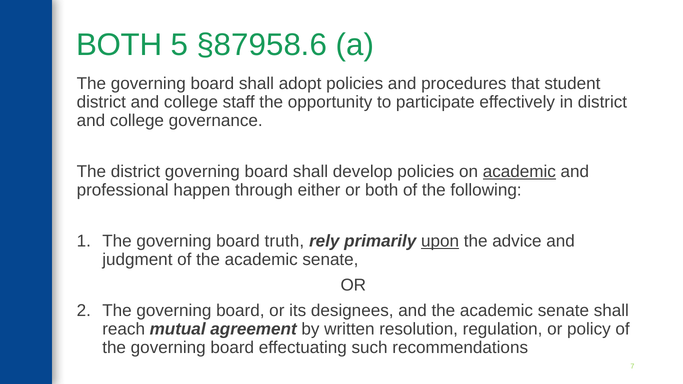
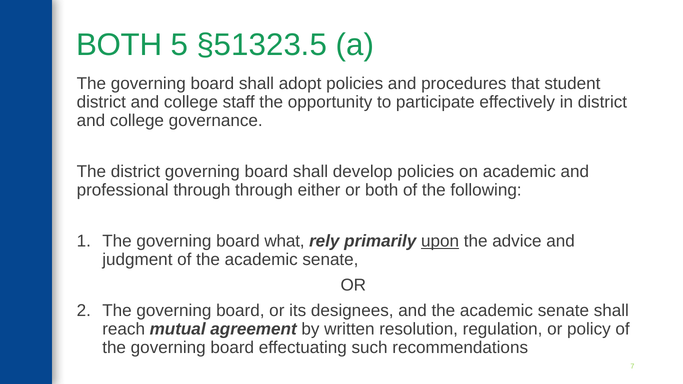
§87958.6: §87958.6 -> §51323.5
academic at (519, 172) underline: present -> none
professional happen: happen -> through
truth: truth -> what
